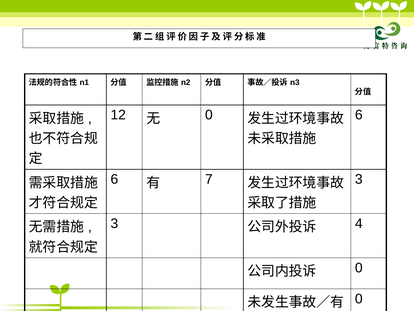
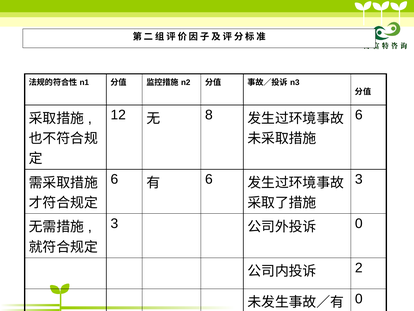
0 at (209, 115): 0 -> 8
7 at (209, 179): 7 -> 6
4 at (359, 223): 4 -> 0
0 at (359, 267): 0 -> 2
